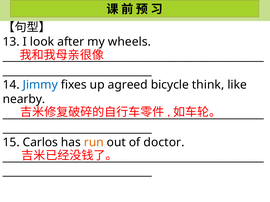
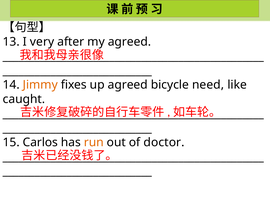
look: look -> very
my wheels: wheels -> agreed
Jimmy colour: blue -> orange
think: think -> need
nearby: nearby -> caught
